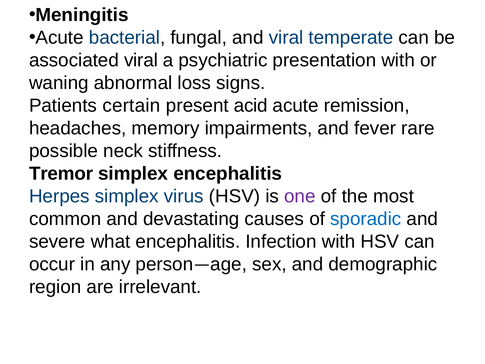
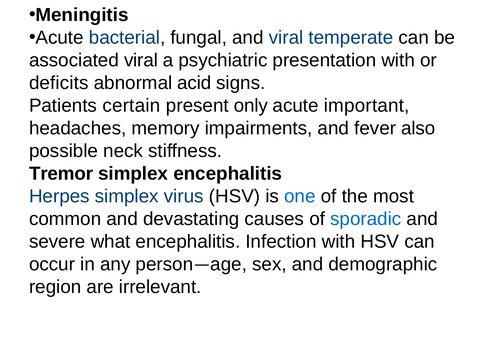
waning: waning -> deficits
loss: loss -> acid
acid: acid -> only
remission: remission -> important
rare: rare -> also
one colour: purple -> blue
